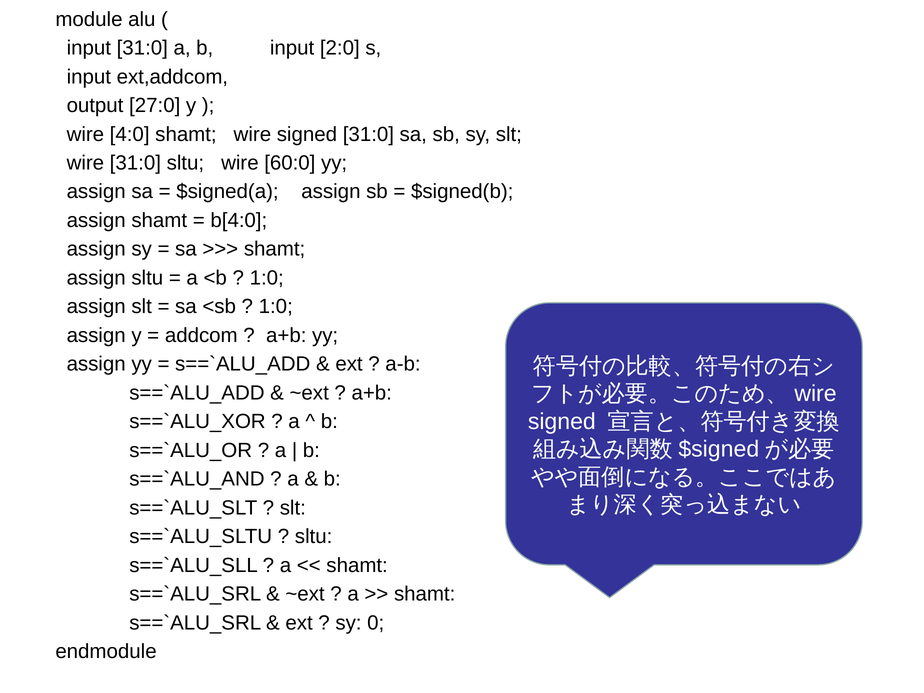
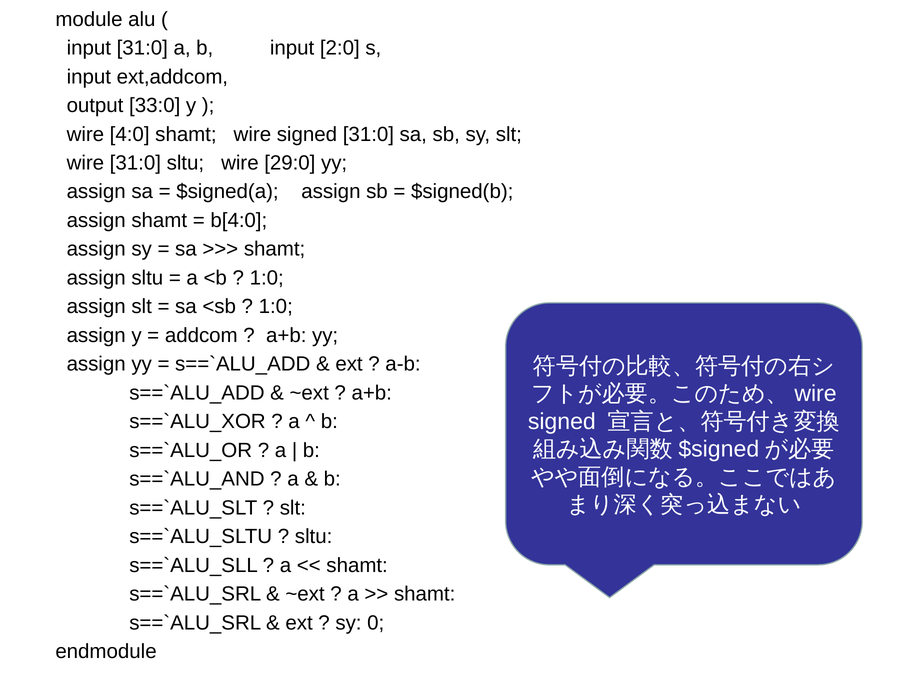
27:0: 27:0 -> 33:0
60:0: 60:0 -> 29:0
